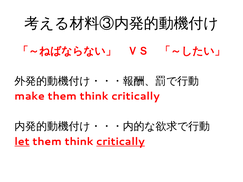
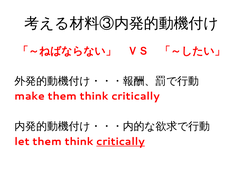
let underline: present -> none
